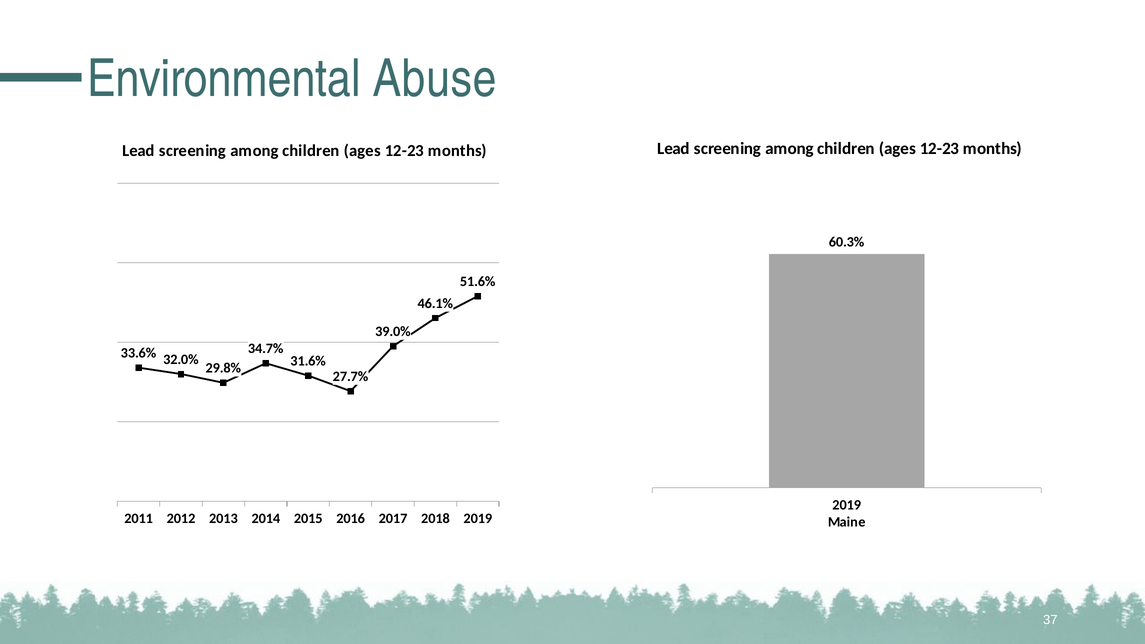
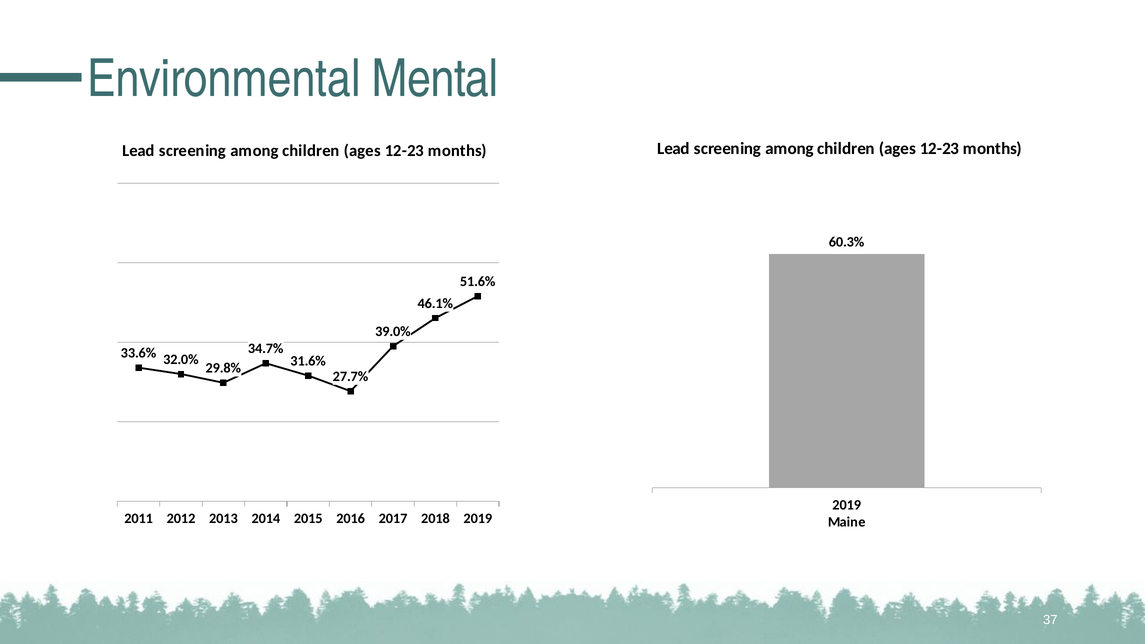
Abuse: Abuse -> Mental
